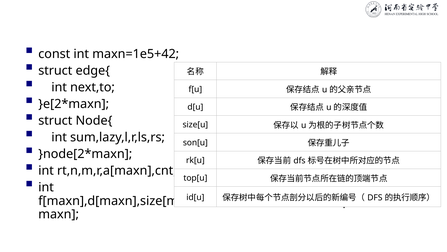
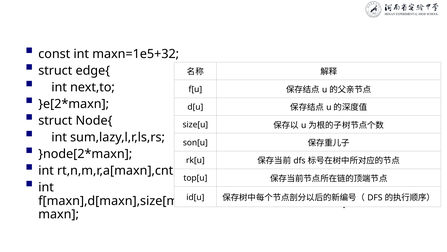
maxn=1e5+42: maxn=1e5+42 -> maxn=1e5+32
